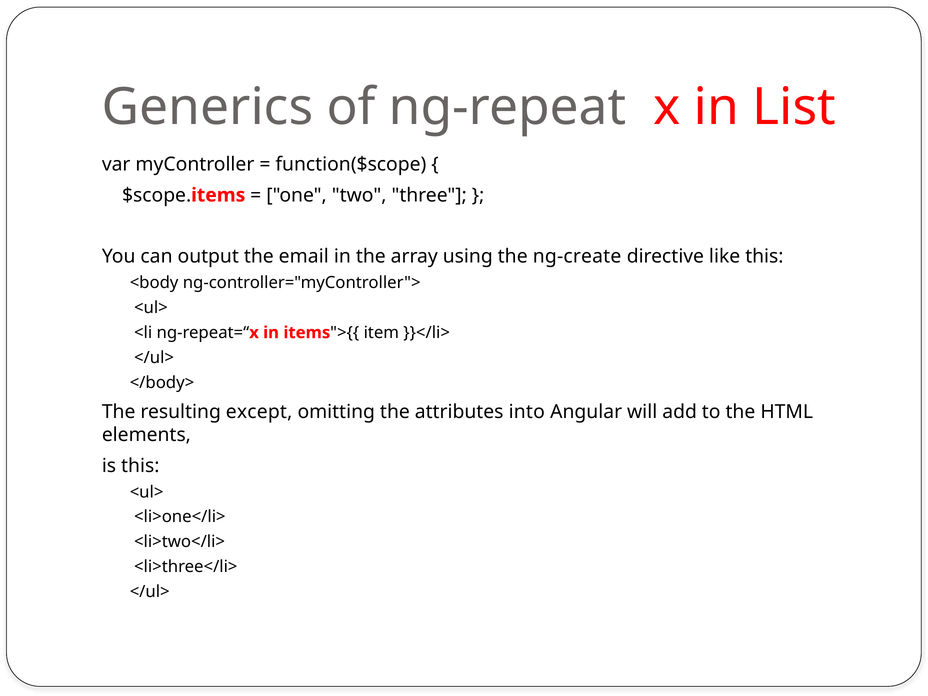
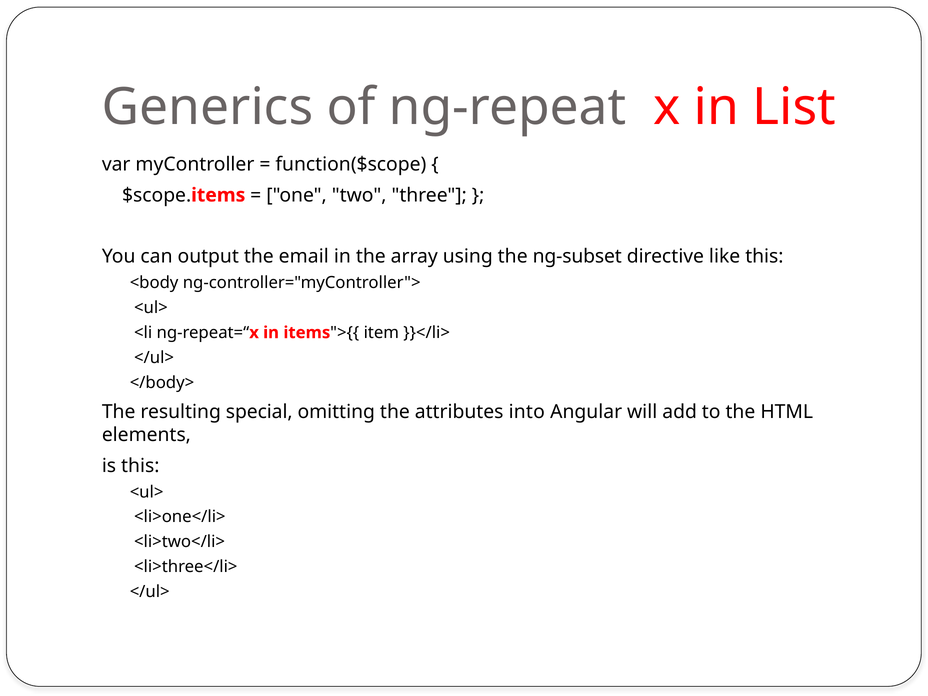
ng-create: ng-create -> ng-subset
except: except -> special
